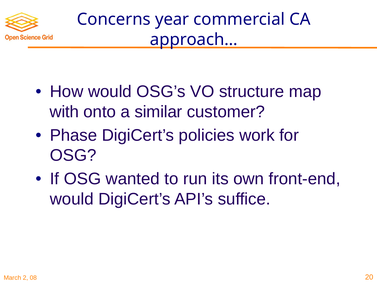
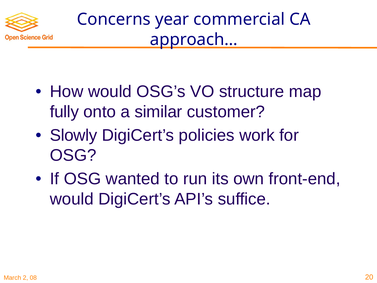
with: with -> fully
Phase: Phase -> Slowly
